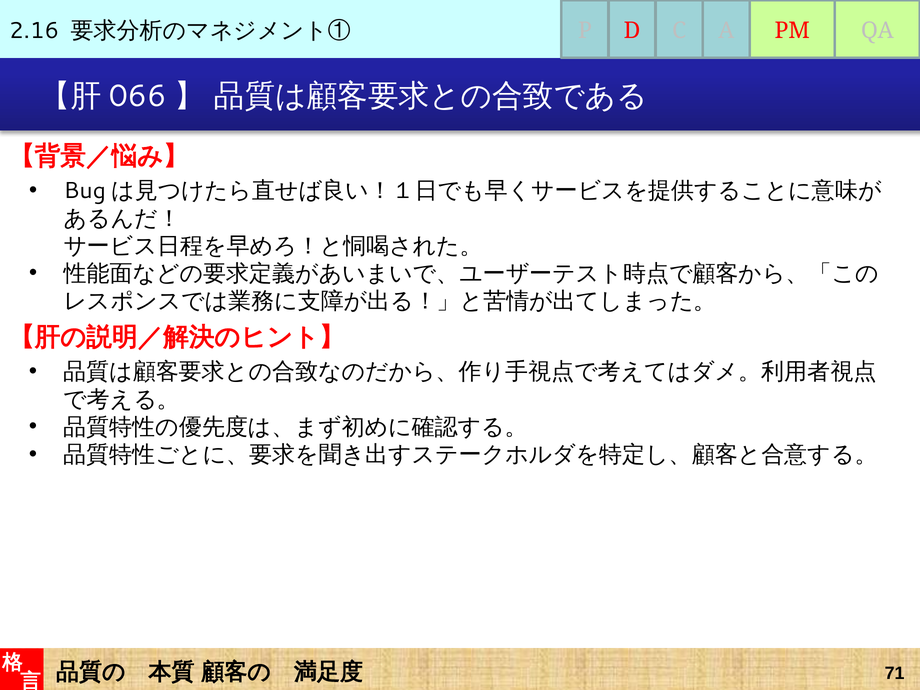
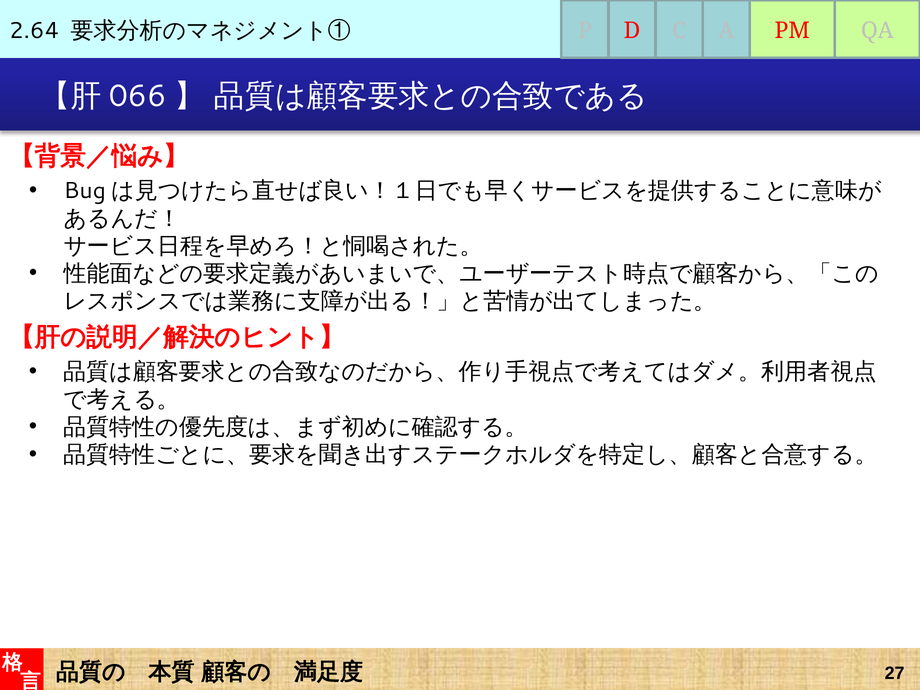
2.16: 2.16 -> 2.64
71: 71 -> 27
